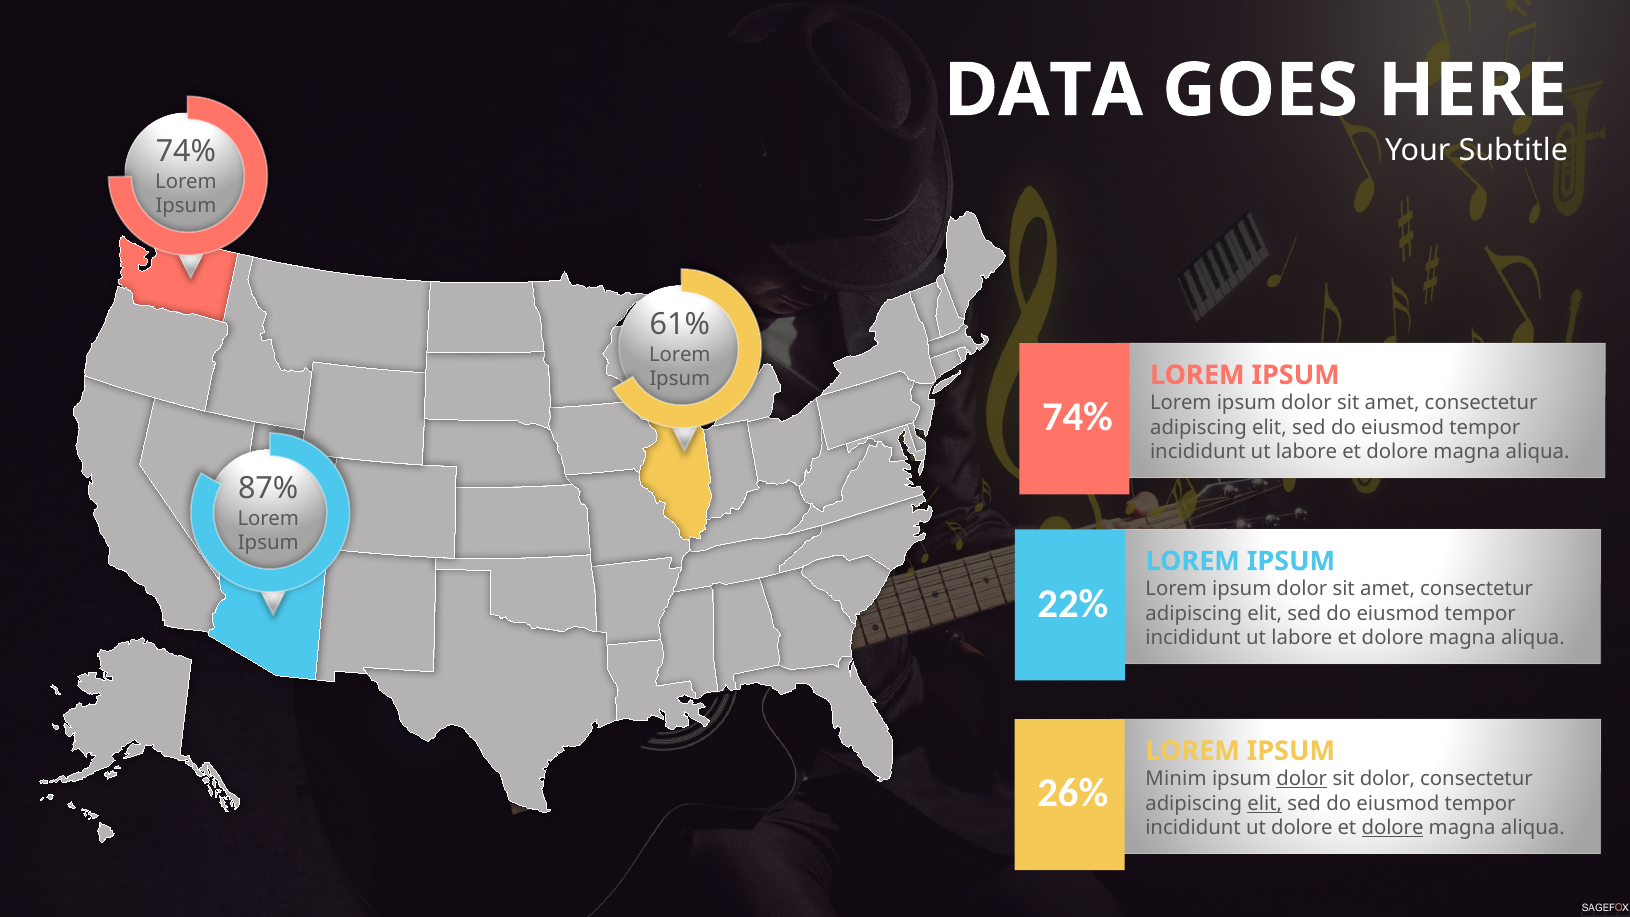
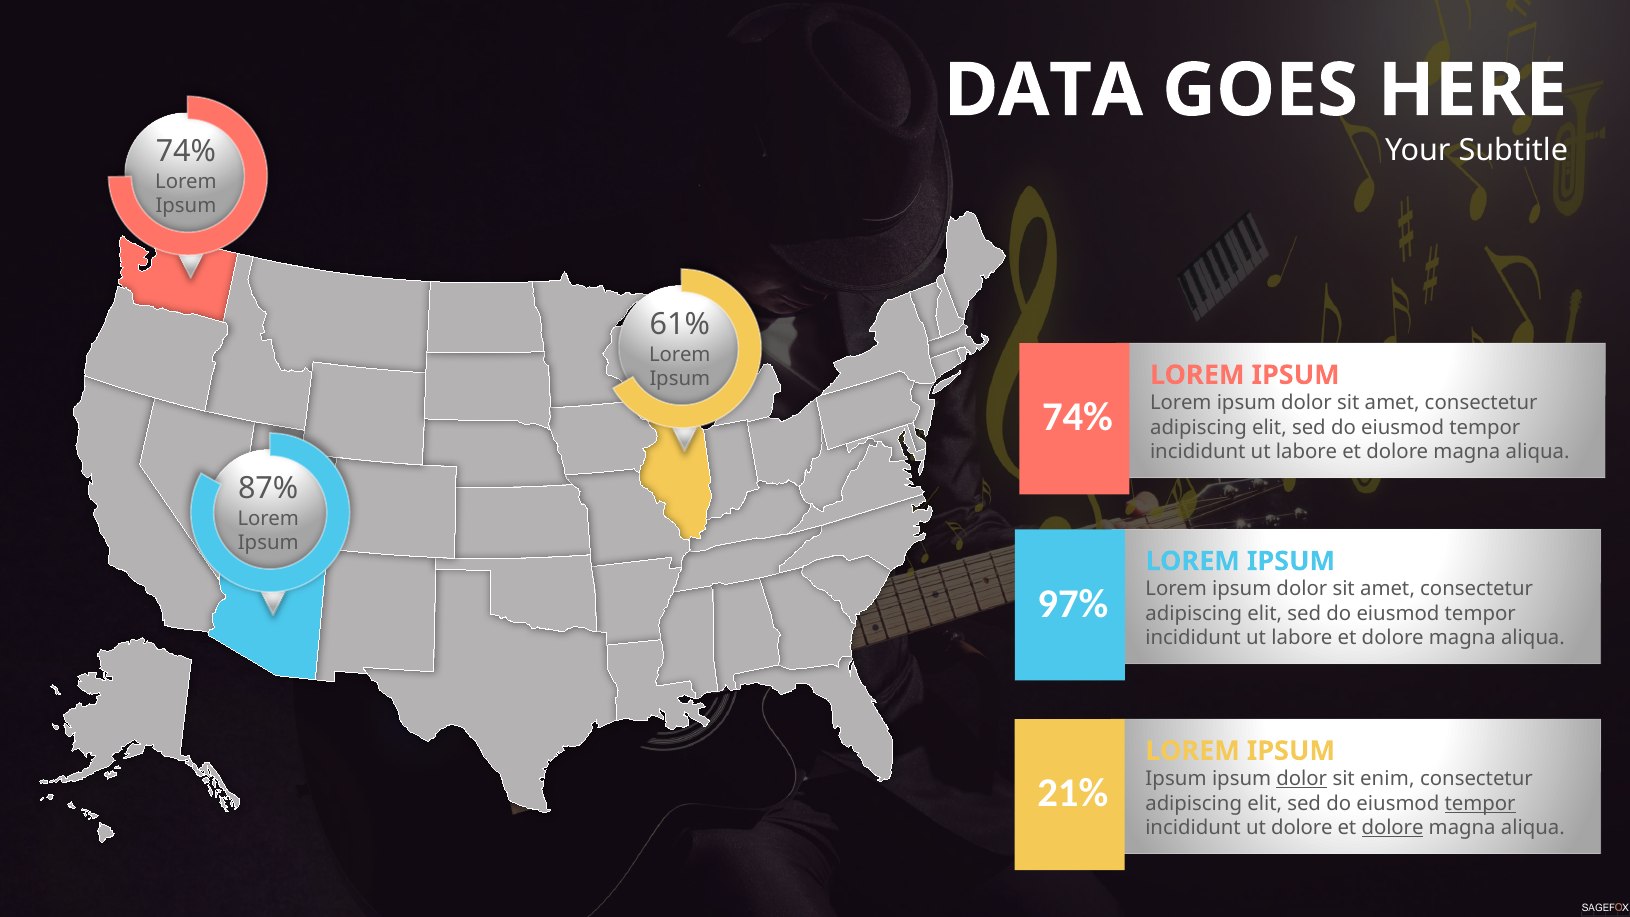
22%: 22% -> 97%
Minim at (1176, 779): Minim -> Ipsum
sit dolor: dolor -> enim
26%: 26% -> 21%
elit at (1265, 803) underline: present -> none
tempor at (1480, 803) underline: none -> present
